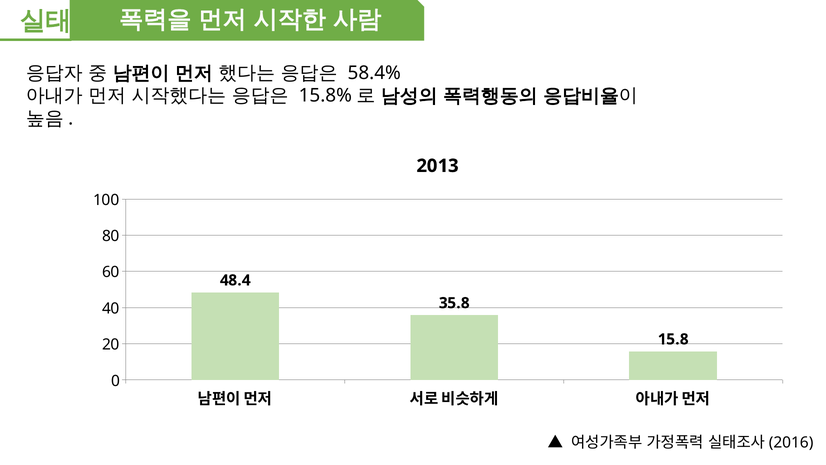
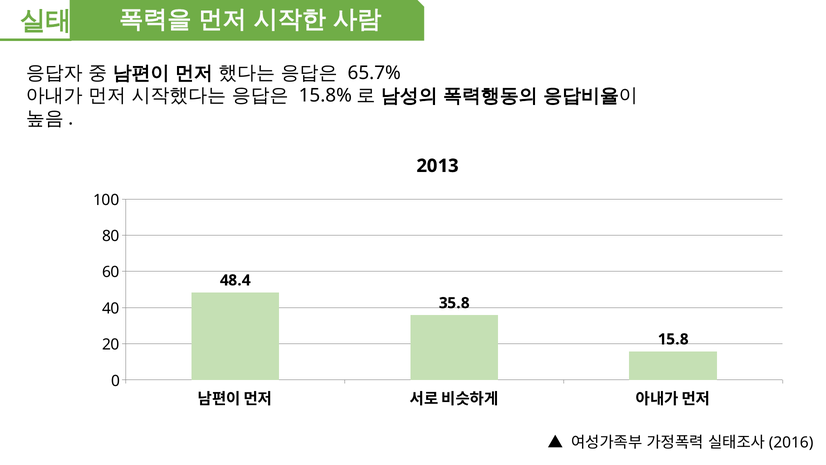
58.4%: 58.4% -> 65.7%
